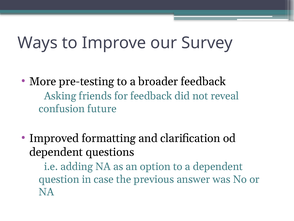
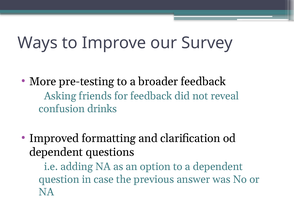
future: future -> drinks
